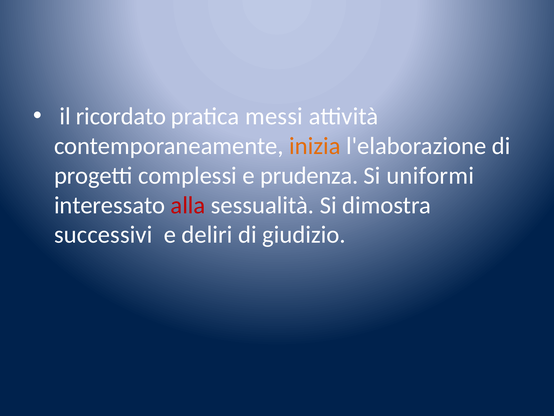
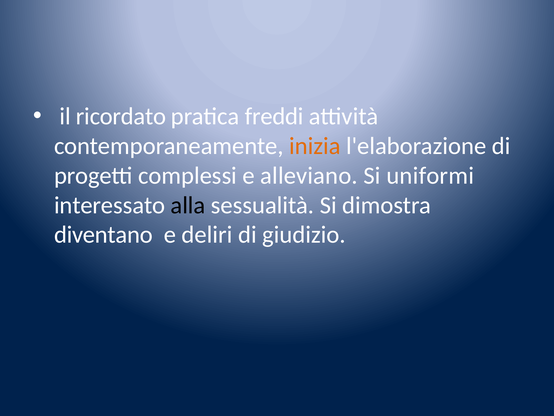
messi: messi -> freddi
prudenza: prudenza -> alleviano
alla colour: red -> black
successivi: successivi -> diventano
